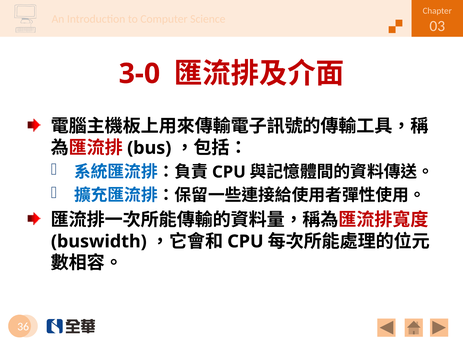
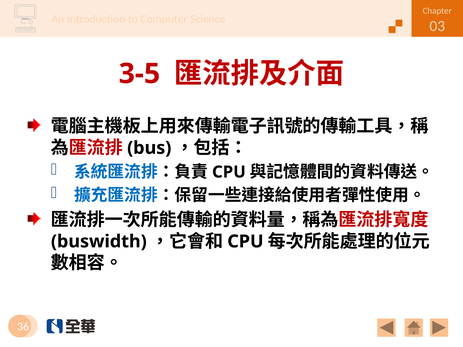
3-0: 3-0 -> 3-5
